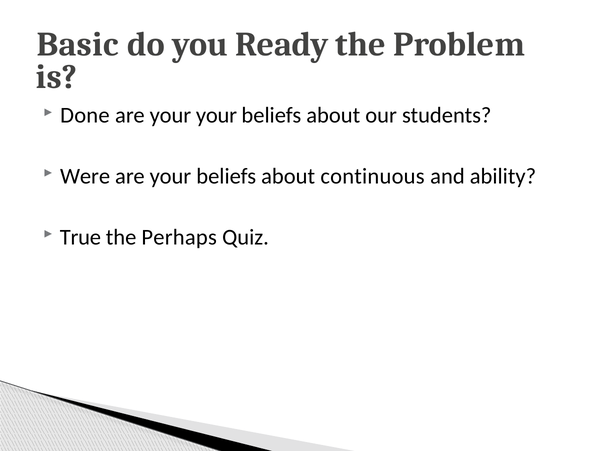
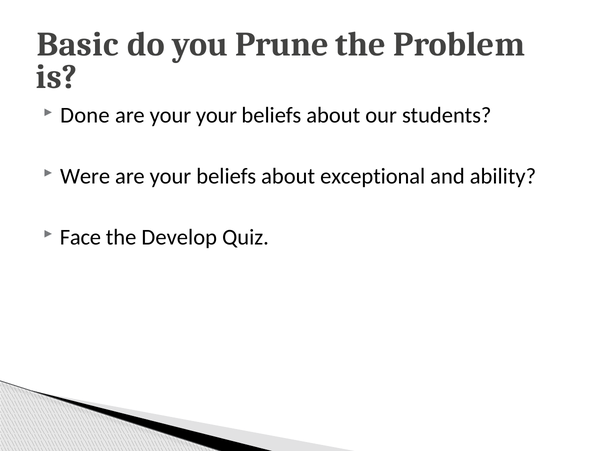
Ready: Ready -> Prune
continuous: continuous -> exceptional
True: True -> Face
Perhaps: Perhaps -> Develop
